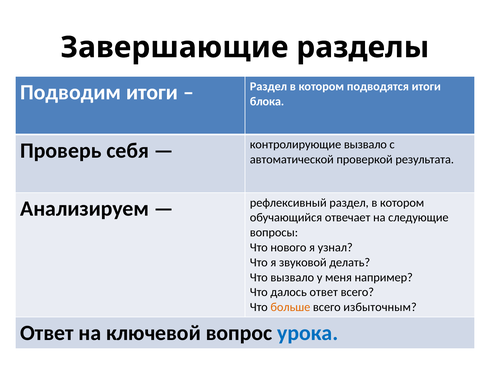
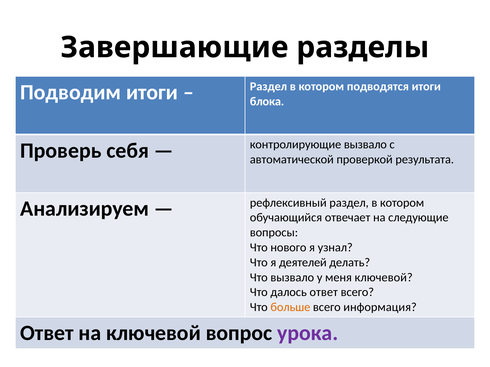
звуковой: звуковой -> деятелей
меня например: например -> ключевой
избыточным: избыточным -> информация
урока colour: blue -> purple
